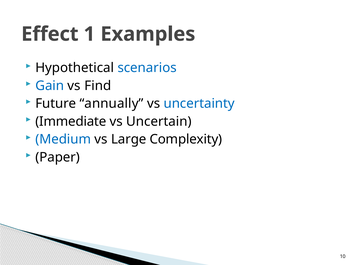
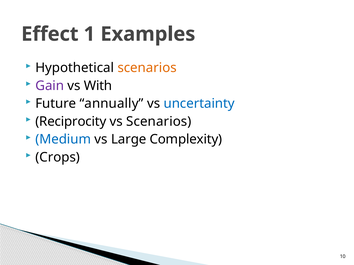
scenarios at (147, 68) colour: blue -> orange
Gain colour: blue -> purple
Find: Find -> With
Immediate: Immediate -> Reciprocity
vs Uncertain: Uncertain -> Scenarios
Paper: Paper -> Crops
